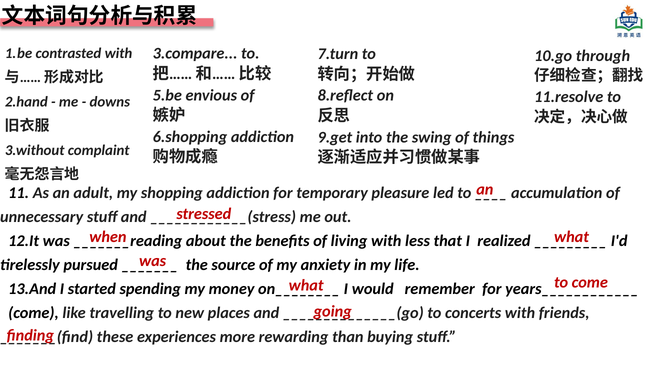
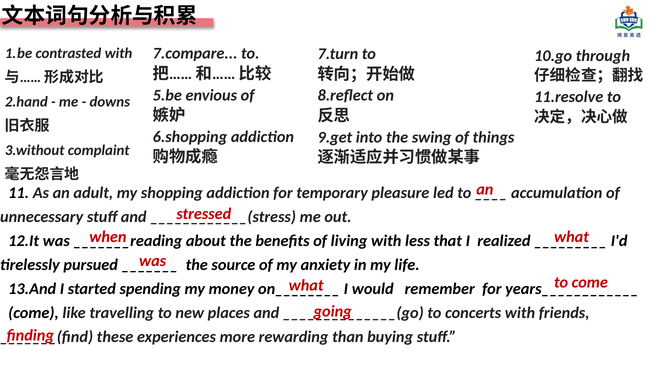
3.compare: 3.compare -> 7.compare
